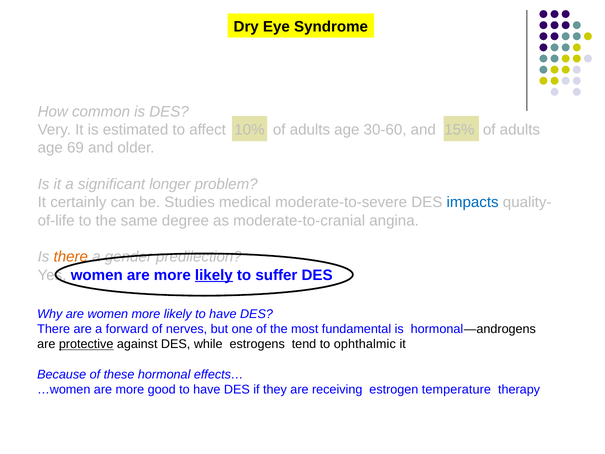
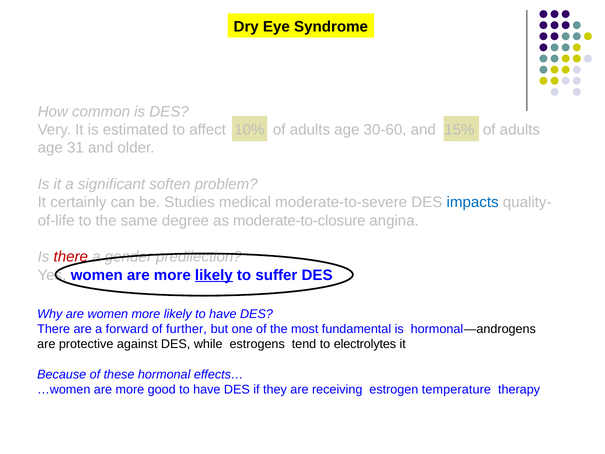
69: 69 -> 31
longer: longer -> soften
moderate-to-cranial: moderate-to-cranial -> moderate-to-closure
there at (71, 257) colour: orange -> red
nerves: nerves -> further
protective underline: present -> none
ophthalmic: ophthalmic -> electrolytes
